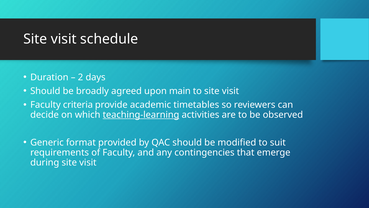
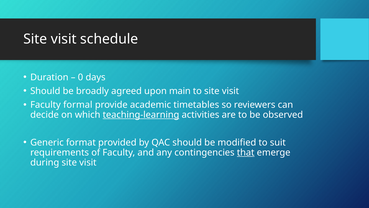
2: 2 -> 0
criteria: criteria -> formal
that underline: none -> present
